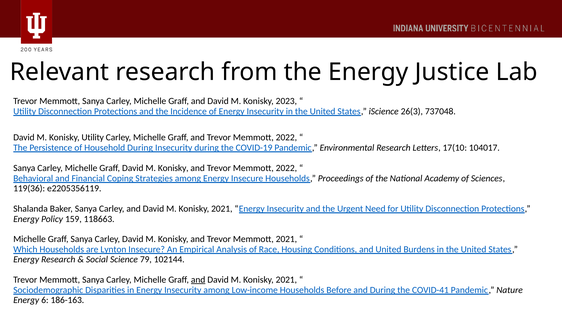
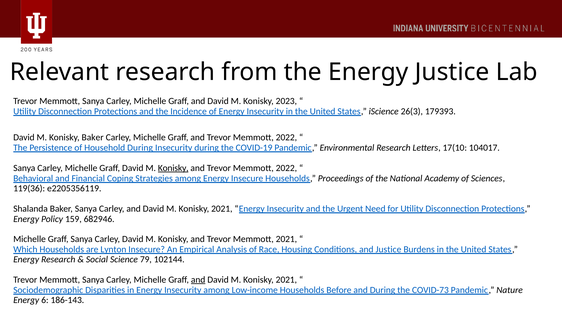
737048: 737048 -> 179393
Konisky Utility: Utility -> Baker
Konisky at (173, 168) underline: none -> present
118663: 118663 -> 682946
and United: United -> Justice
COVID-41: COVID-41 -> COVID-73
186-163: 186-163 -> 186-143
